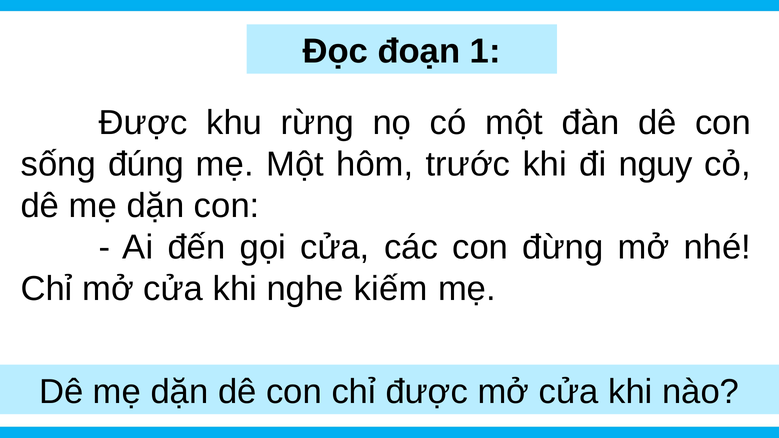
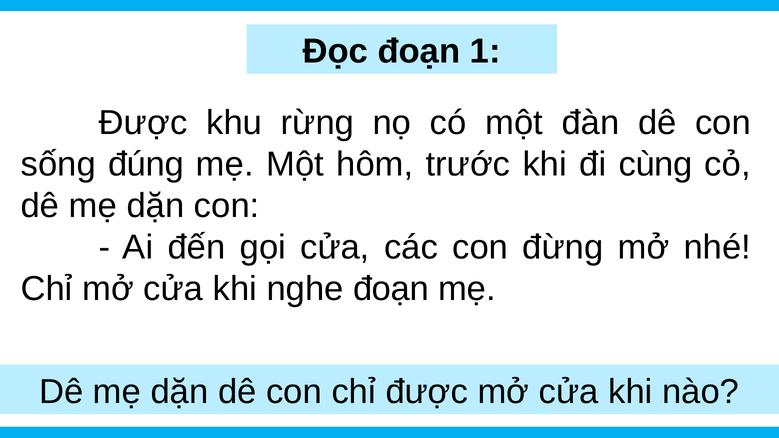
nguy: nguy -> cùng
nghe kiếm: kiếm -> đoạn
